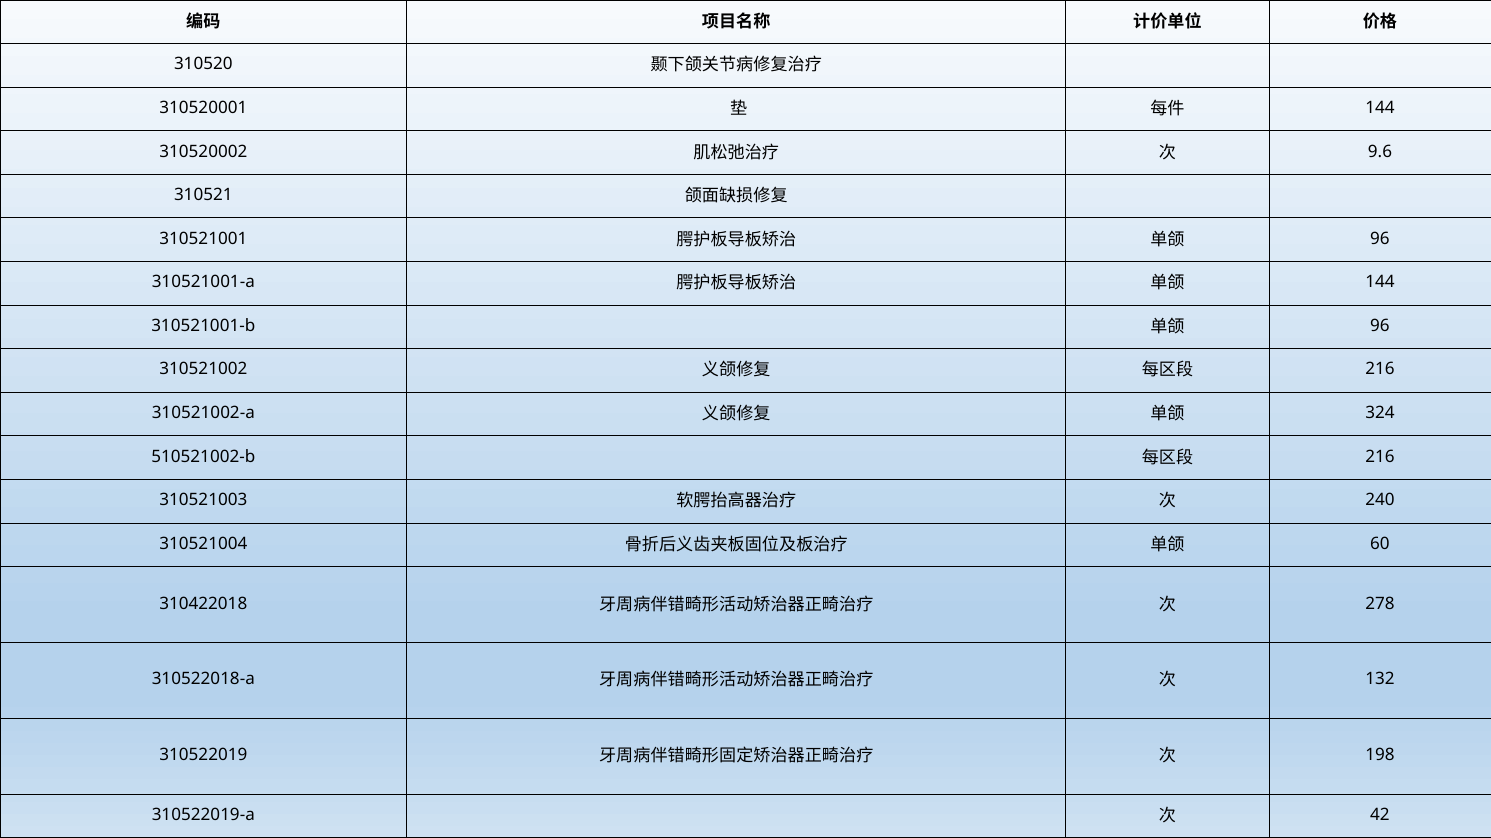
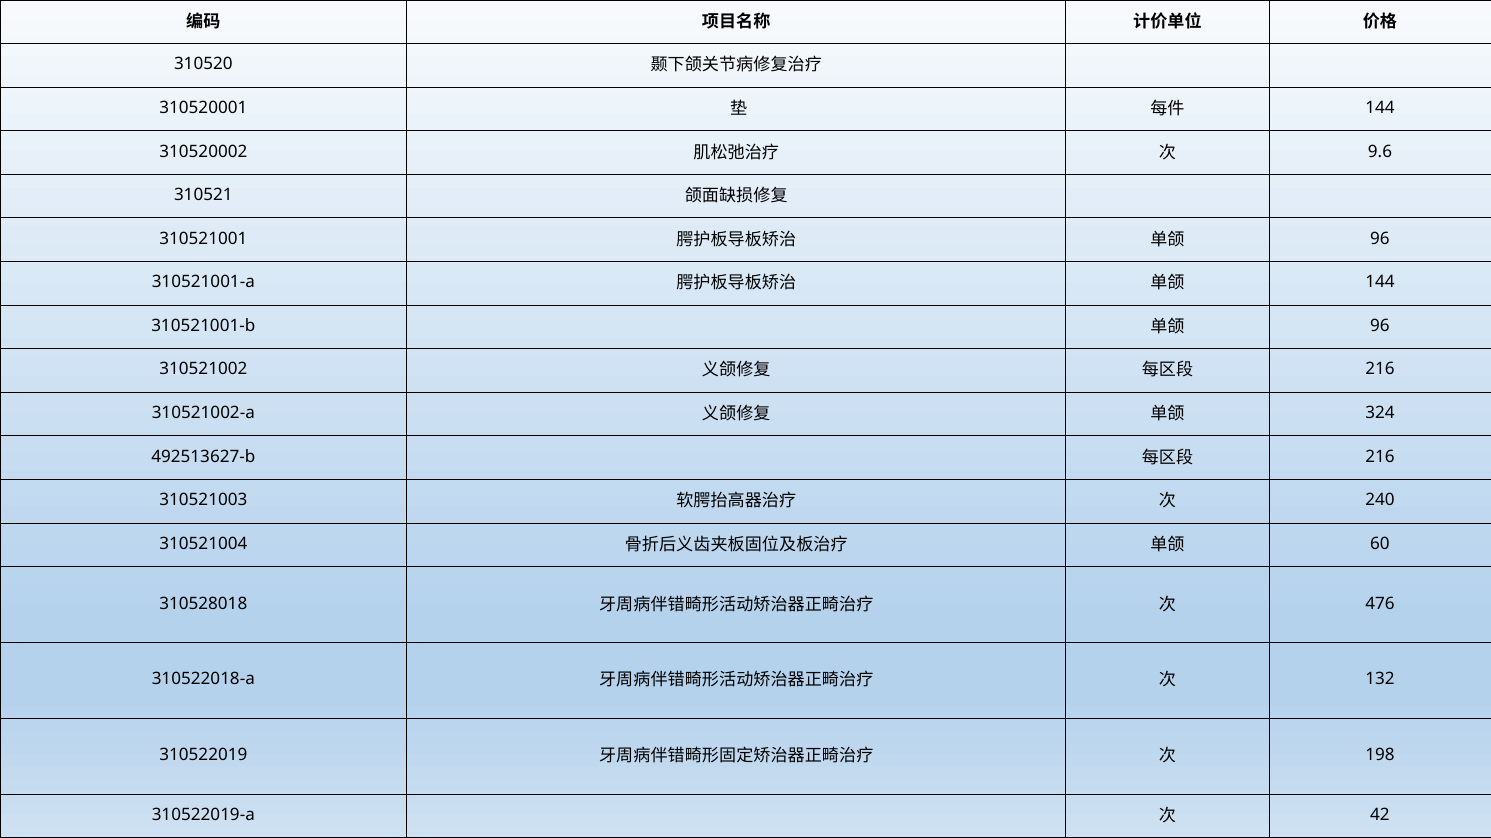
510521002-b: 510521002-b -> 492513627-b
278: 278 -> 476
310422018: 310422018 -> 310528018
